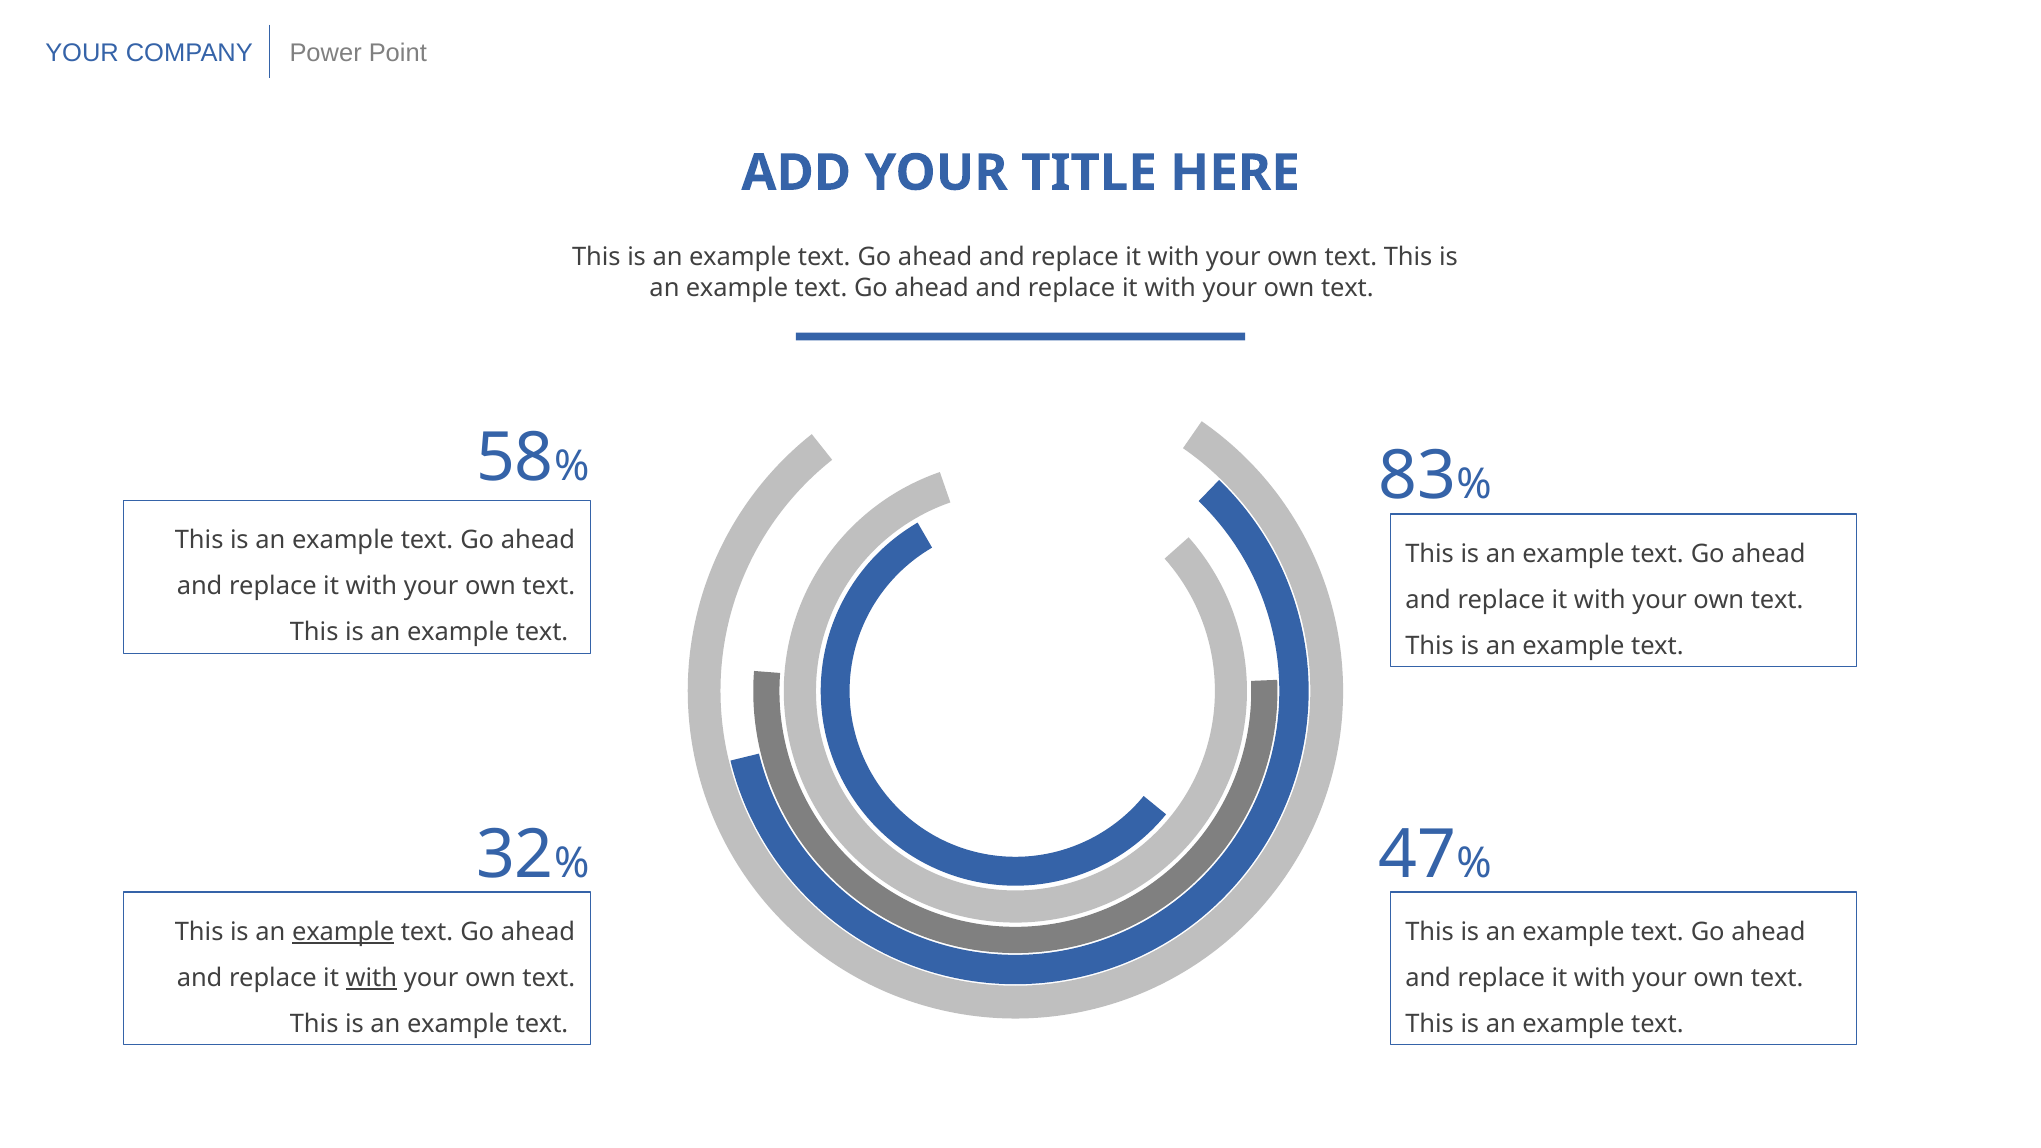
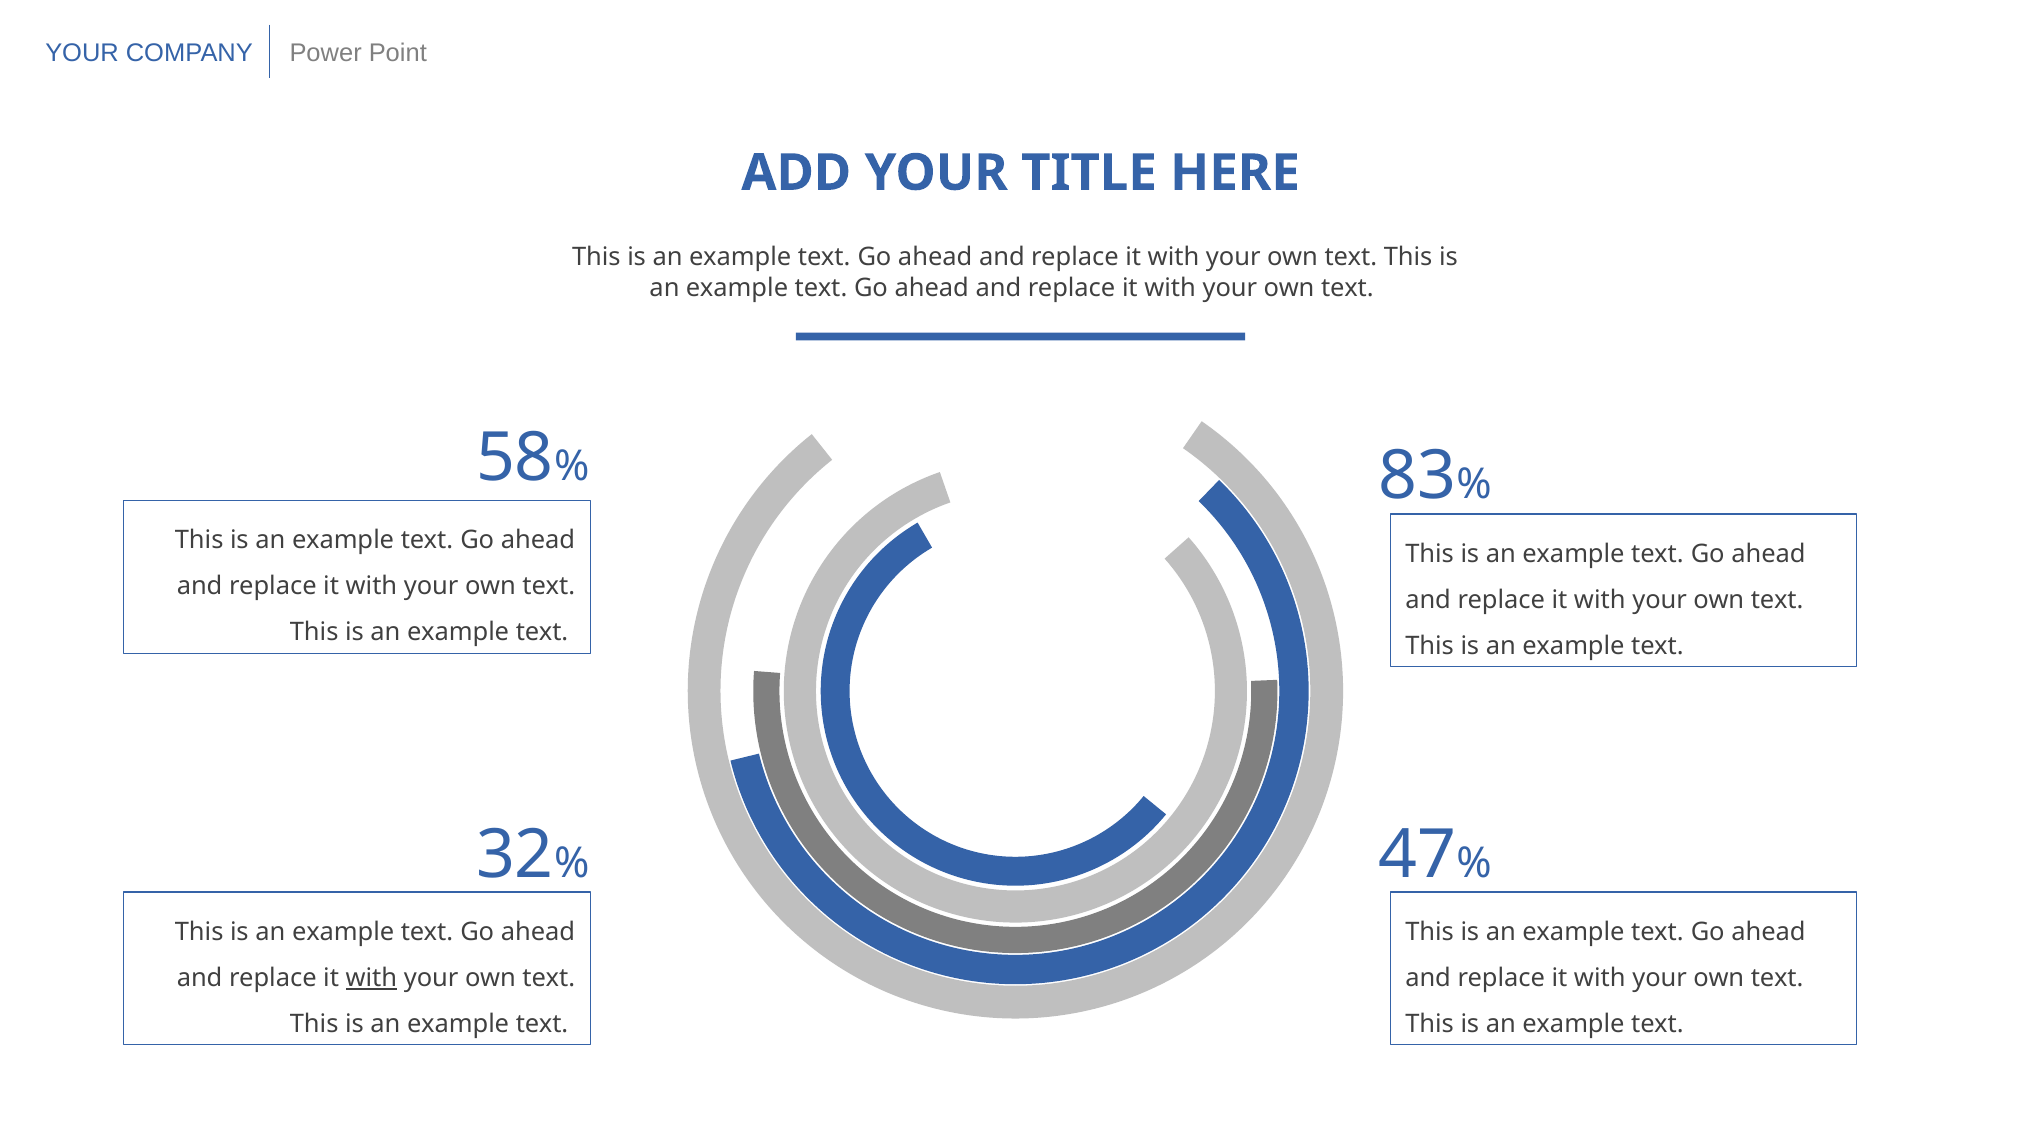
example at (343, 932) underline: present -> none
